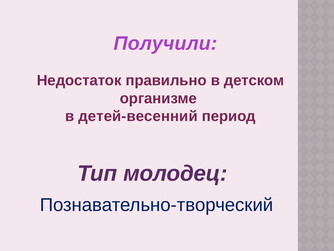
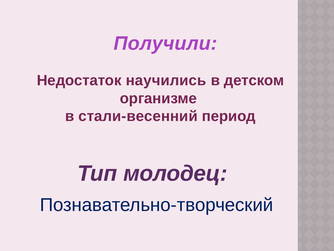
правильно: правильно -> научились
детей-весенний: детей-весенний -> стали-весенний
